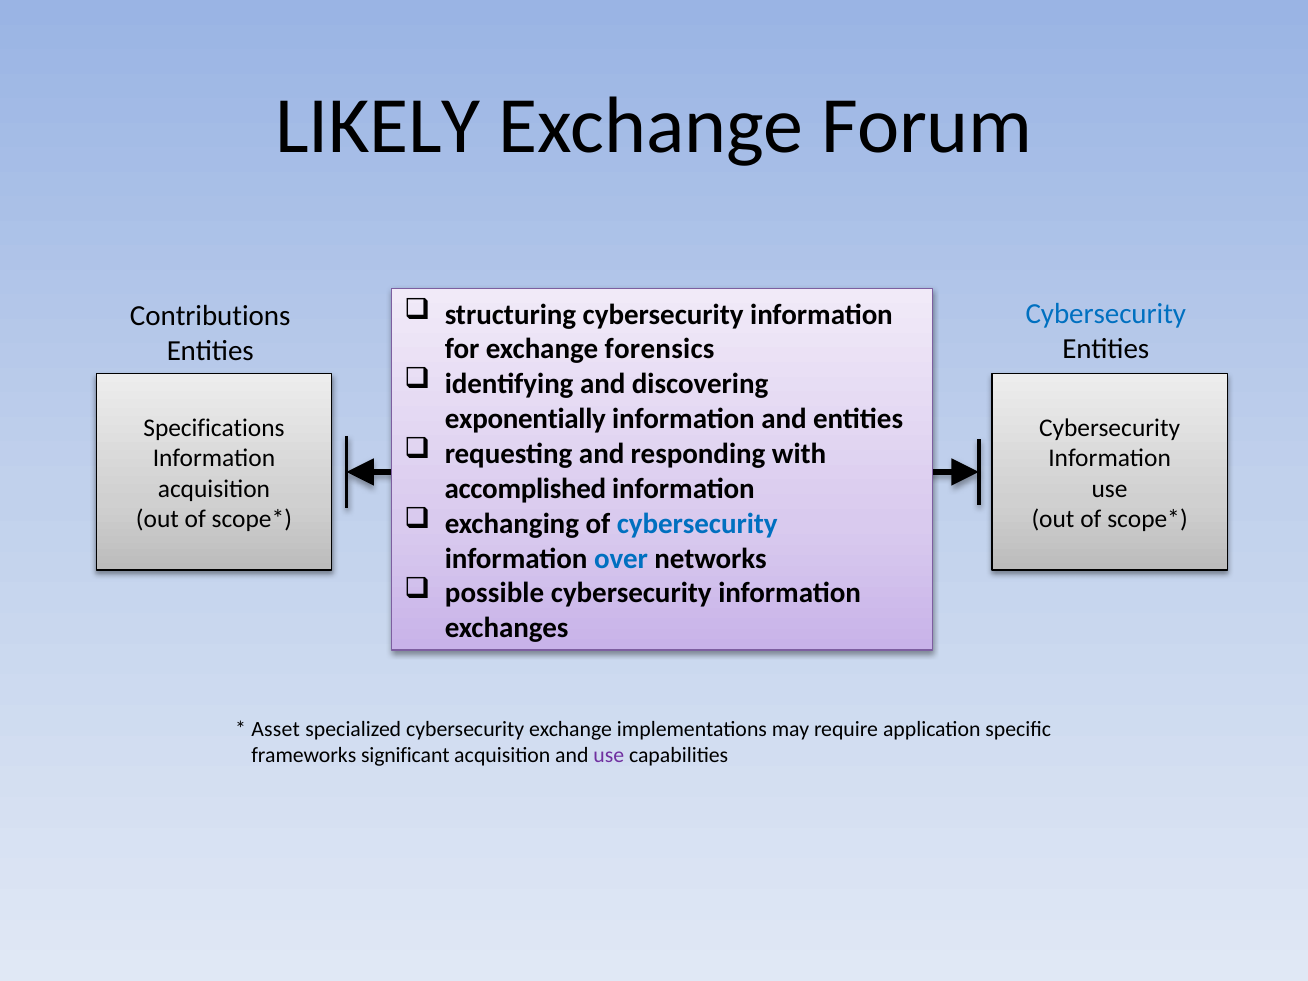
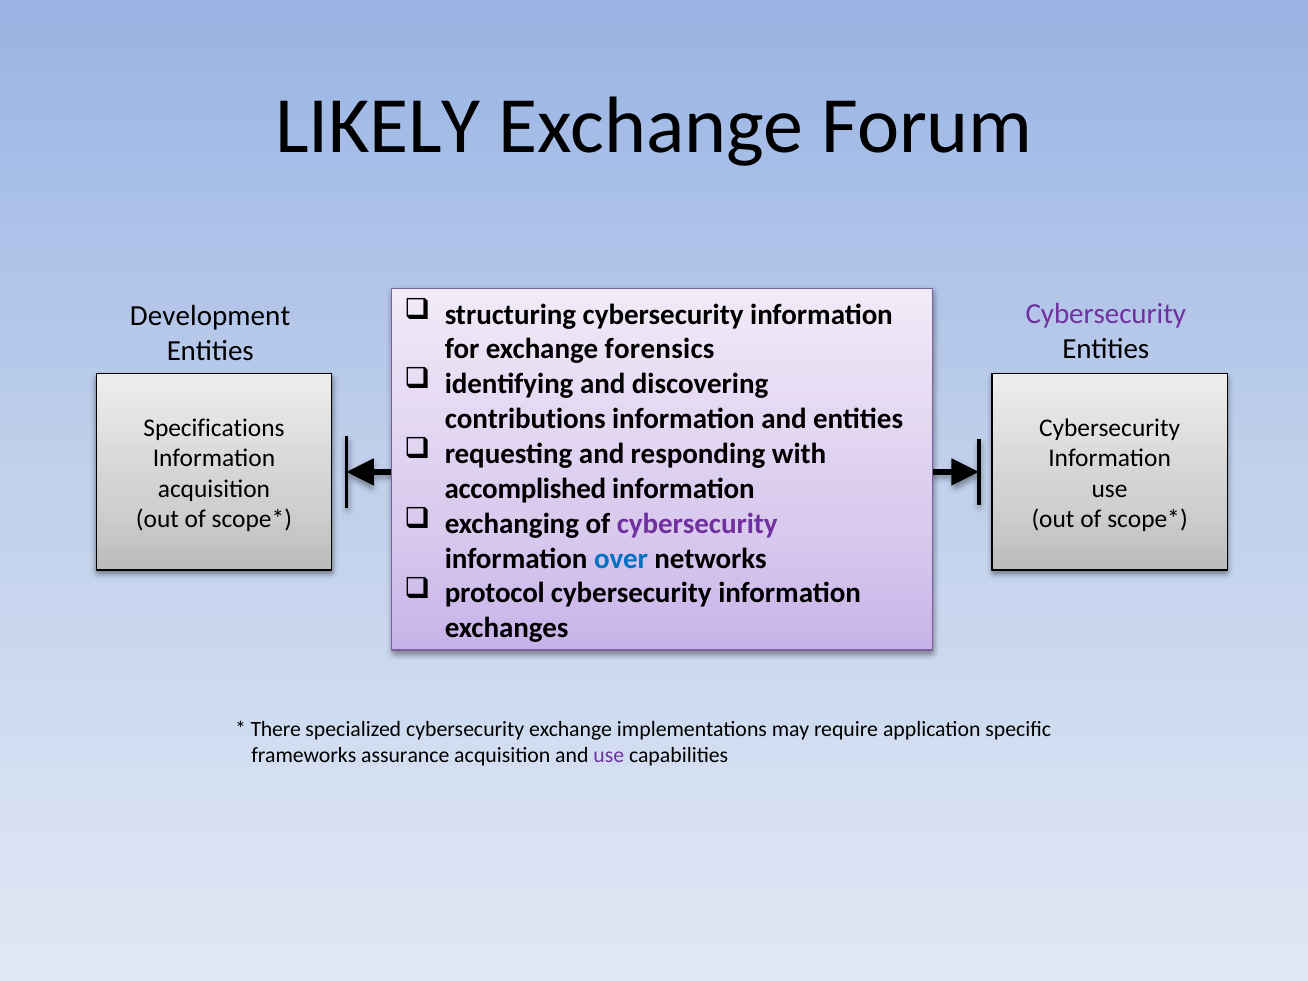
Cybersecurity at (1106, 314) colour: blue -> purple
Contributions: Contributions -> Development
exponentially: exponentially -> contributions
cybersecurity at (697, 524) colour: blue -> purple
possible: possible -> protocol
Asset: Asset -> There
significant: significant -> assurance
